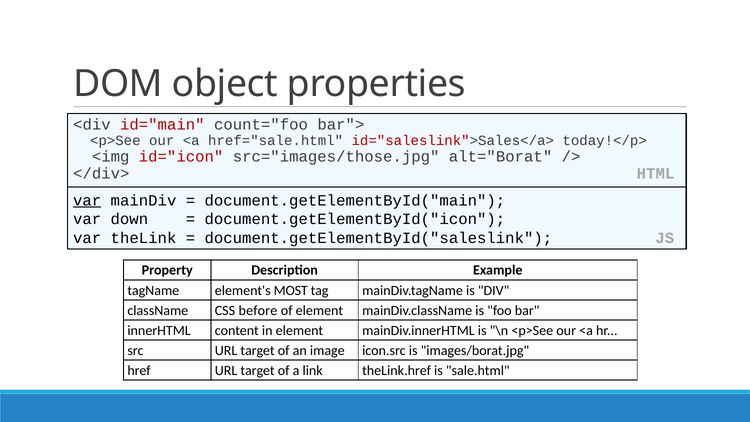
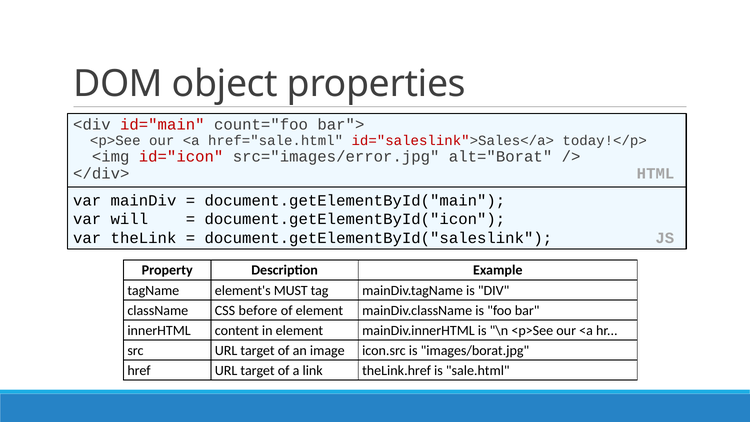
src="images/those.jpg: src="images/those.jpg -> src="images/error.jpg
var at (87, 200) underline: present -> none
down: down -> will
MOST: MOST -> MUST
